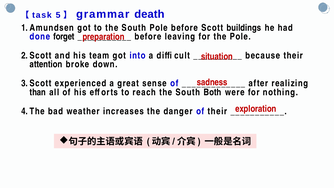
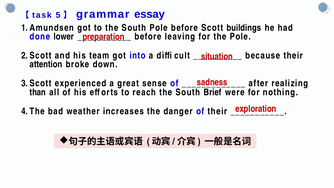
death: death -> essay
forget: forget -> lower
Both: Both -> Brief
